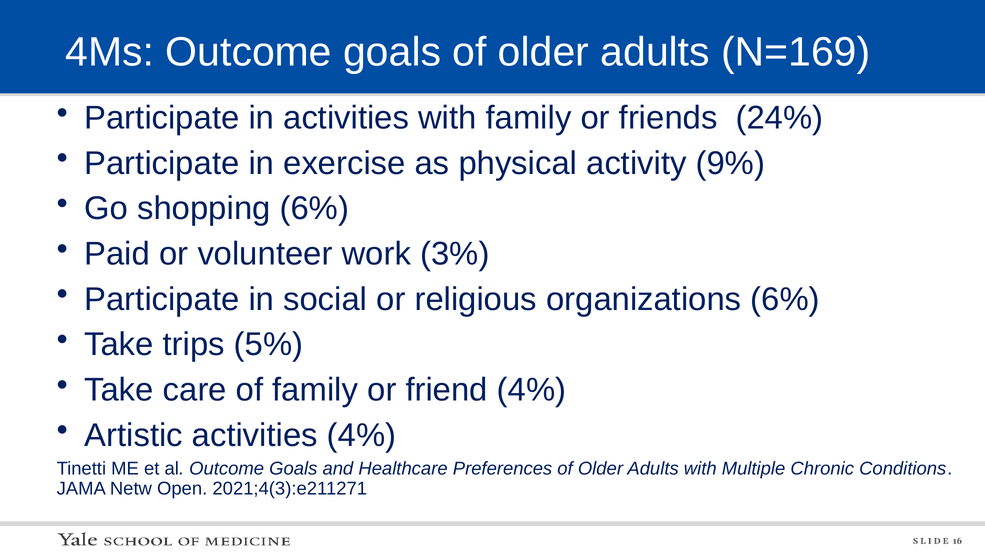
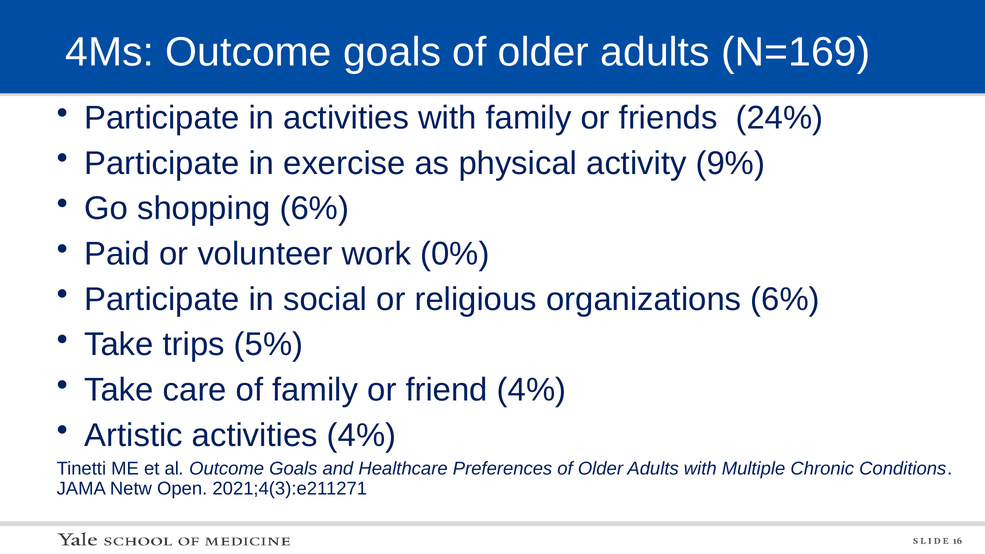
3%: 3% -> 0%
